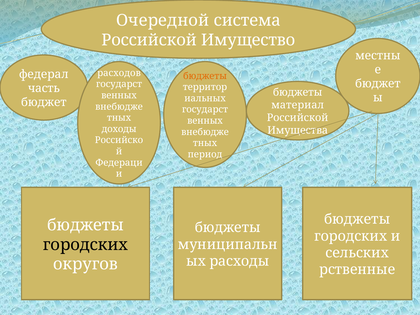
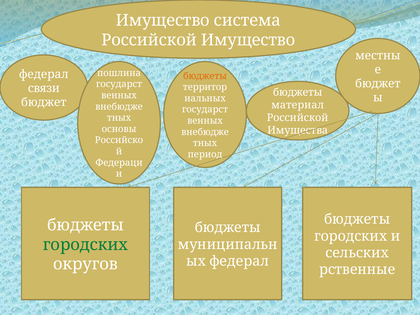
Очередной at (163, 20): Очередной -> Имущество
расходов: расходов -> пошлина
часть: часть -> связи
доходы: доходы -> основы
городских at (85, 245) colour: black -> green
расходы at (239, 261): расходы -> федерал
